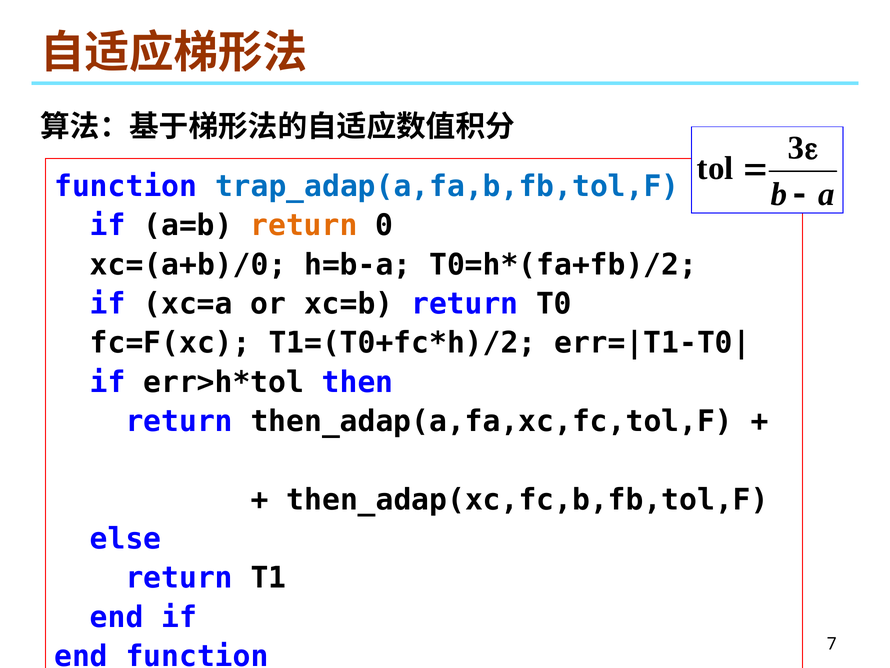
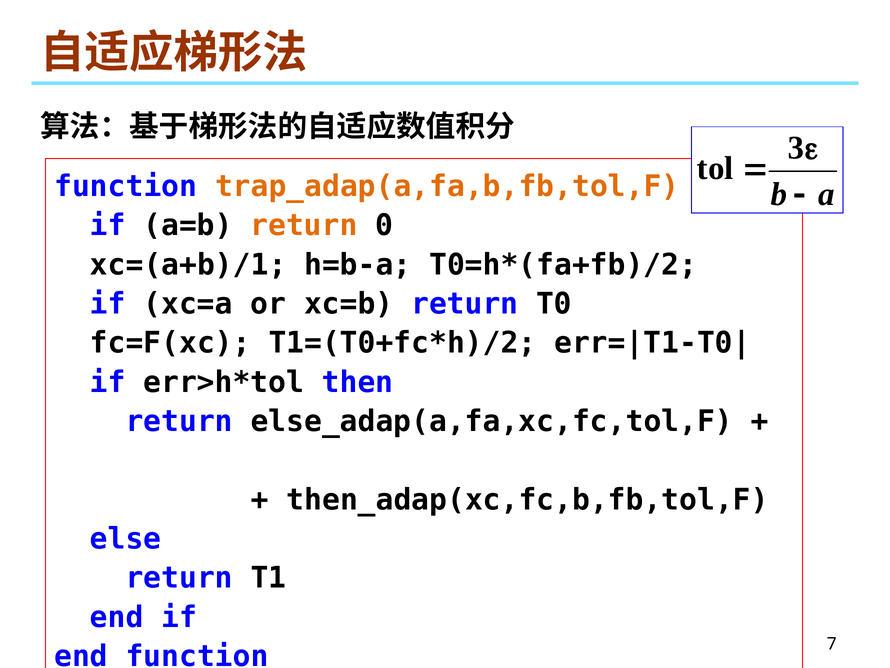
trap_adap(a,fa,b,fb,tol,F colour: blue -> orange
xc=(a+b)/0: xc=(a+b)/0 -> xc=(a+b)/1
then_adap(a,fa,xc,fc,tol,F: then_adap(a,fa,xc,fc,tol,F -> else_adap(a,fa,xc,fc,tol,F
